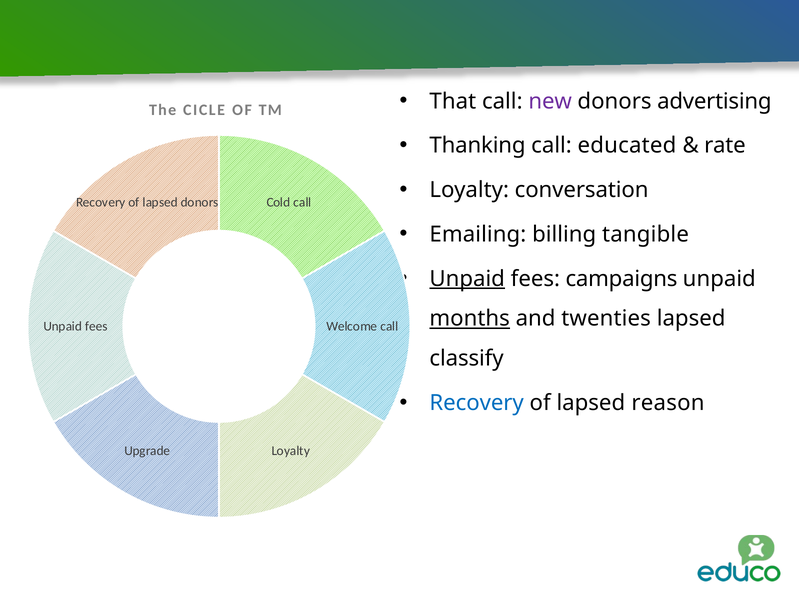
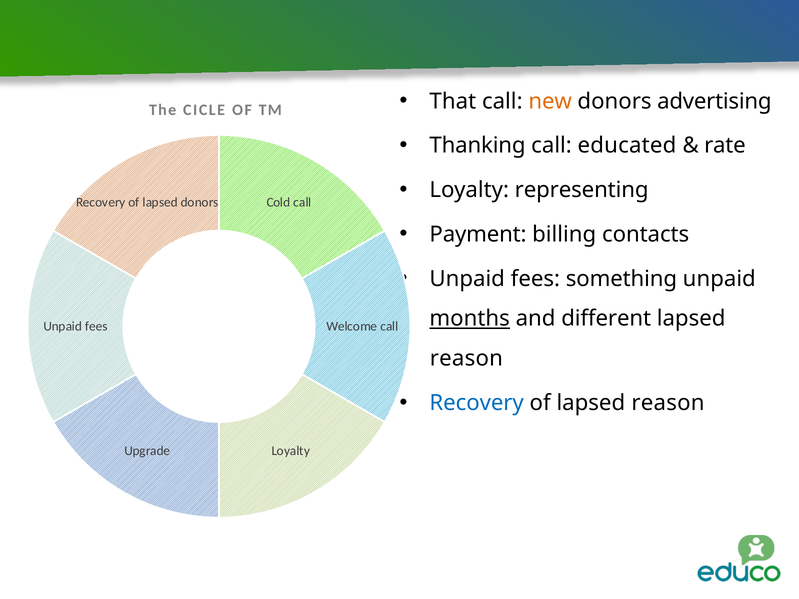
new colour: purple -> orange
conversation: conversation -> representing
Emailing: Emailing -> Payment
tangible: tangible -> contacts
Unpaid at (467, 279) underline: present -> none
campaigns: campaigns -> something
twenties: twenties -> different
classify at (467, 359): classify -> reason
